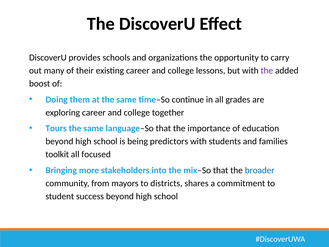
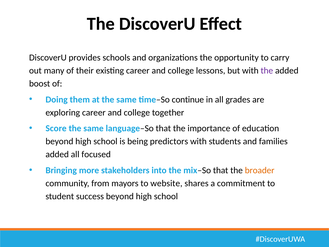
Tours: Tours -> Score
toolkit at (57, 154): toolkit -> added
broader colour: blue -> orange
districts: districts -> website
